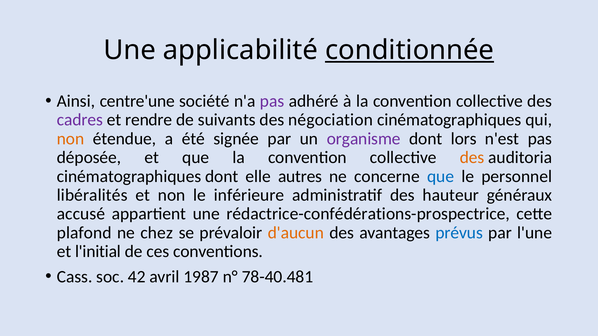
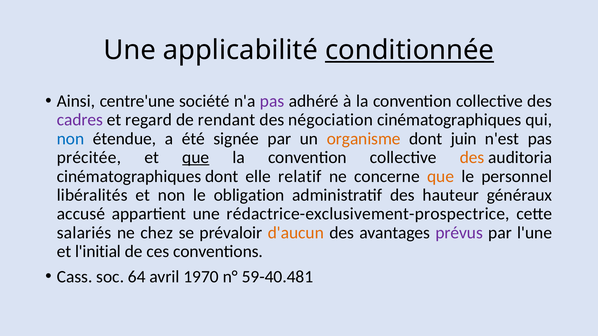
rendre: rendre -> regard
suivants: suivants -> rendant
non at (71, 139) colour: orange -> blue
organisme colour: purple -> orange
lors: lors -> juin
déposée: déposée -> précitée
que at (196, 158) underline: none -> present
autres: autres -> relatif
que at (441, 176) colour: blue -> orange
inférieure: inférieure -> obligation
rédactrice-confédérations-prospectrice: rédactrice-confédérations-prospectrice -> rédactrice-exclusivement-prospectrice
plafond: plafond -> salariés
prévus colour: blue -> purple
42: 42 -> 64
1987: 1987 -> 1970
78-40.481: 78-40.481 -> 59-40.481
